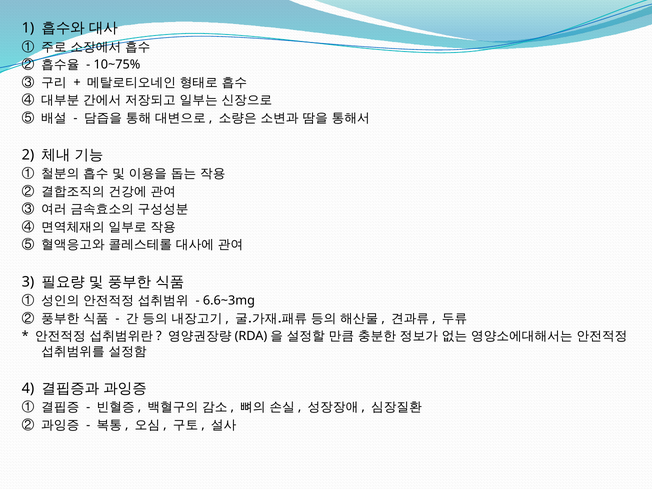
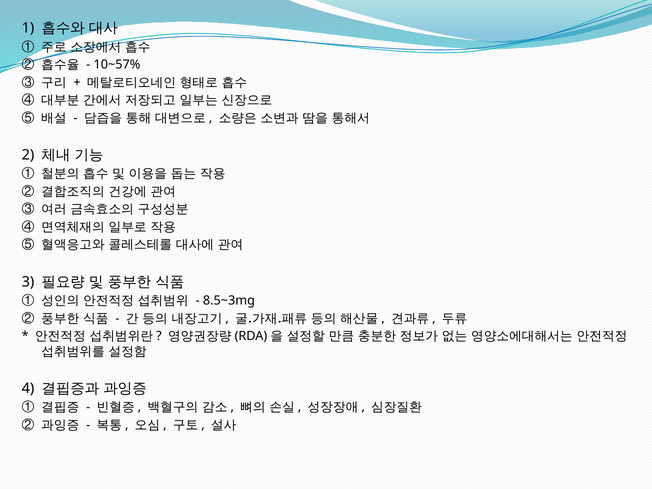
10~75%: 10~75% -> 10~57%
6.6~3mg: 6.6~3mg -> 8.5~3mg
